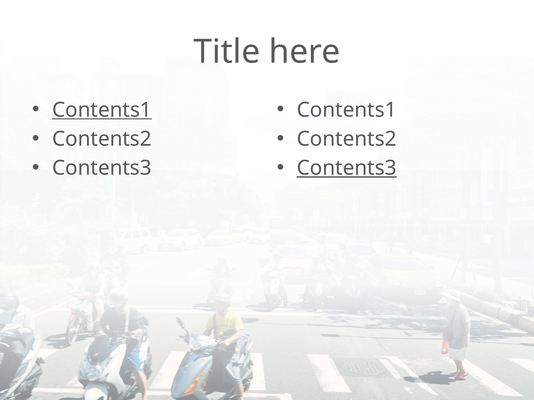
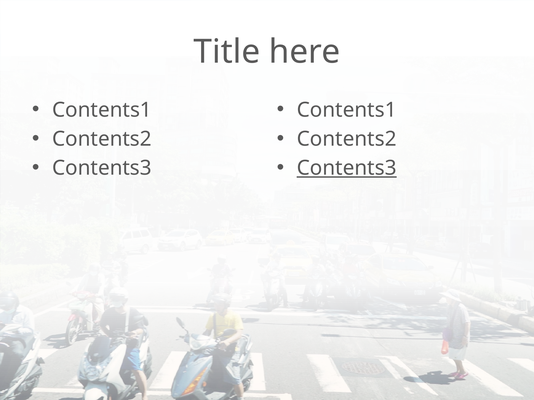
Contents1 at (102, 110) underline: present -> none
